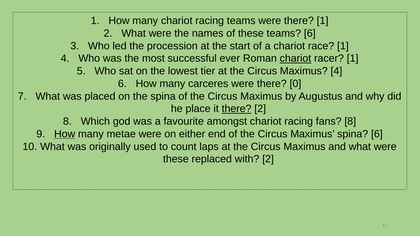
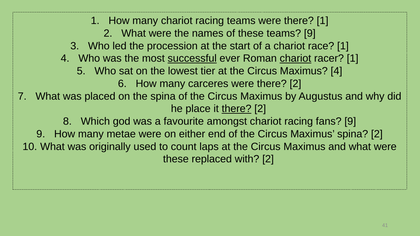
teams 6: 6 -> 9
successful underline: none -> present
were there 0: 0 -> 2
fans 8: 8 -> 9
How at (65, 134) underline: present -> none
spina 6: 6 -> 2
